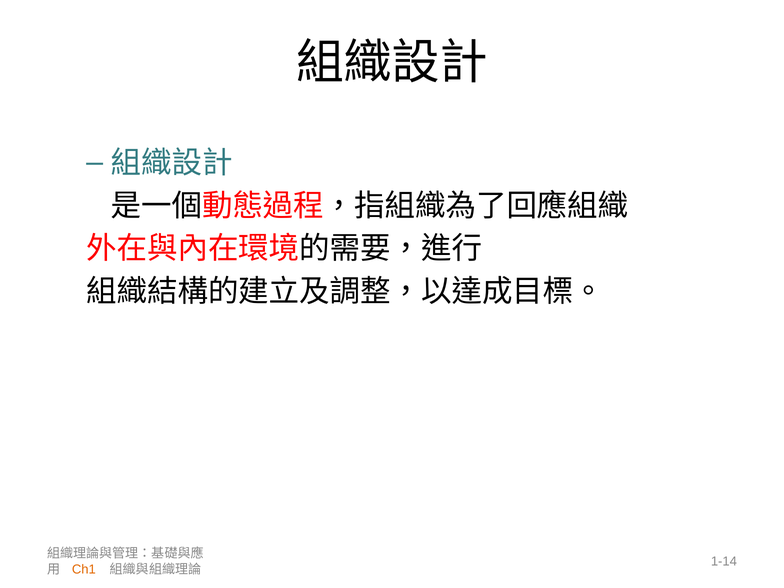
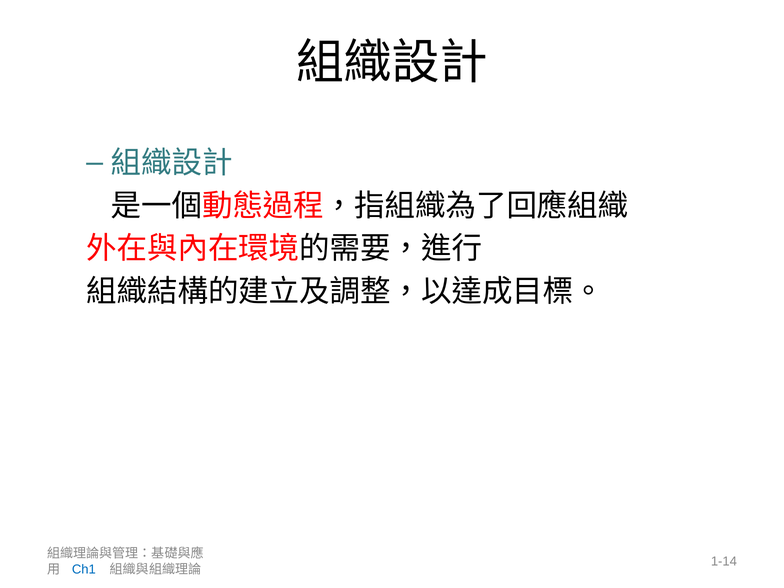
Ch1 colour: orange -> blue
